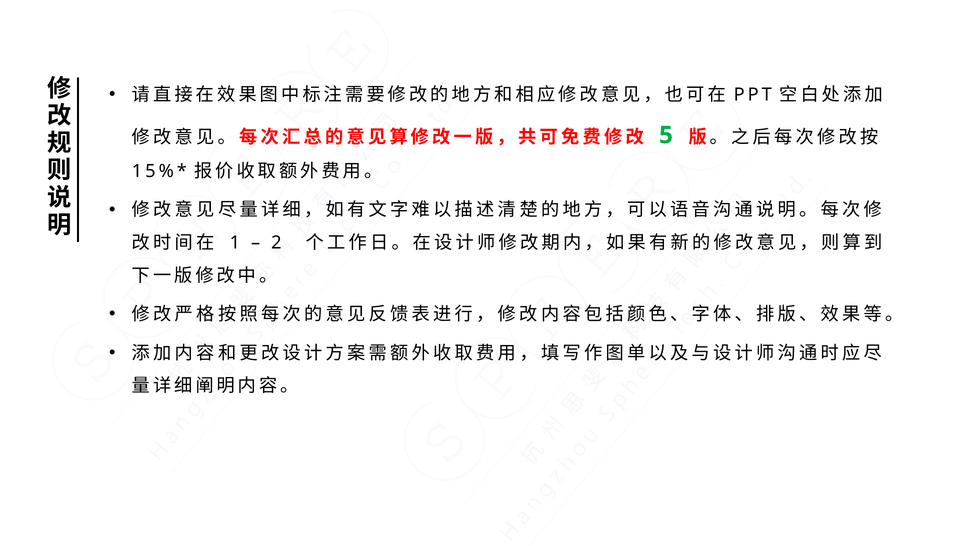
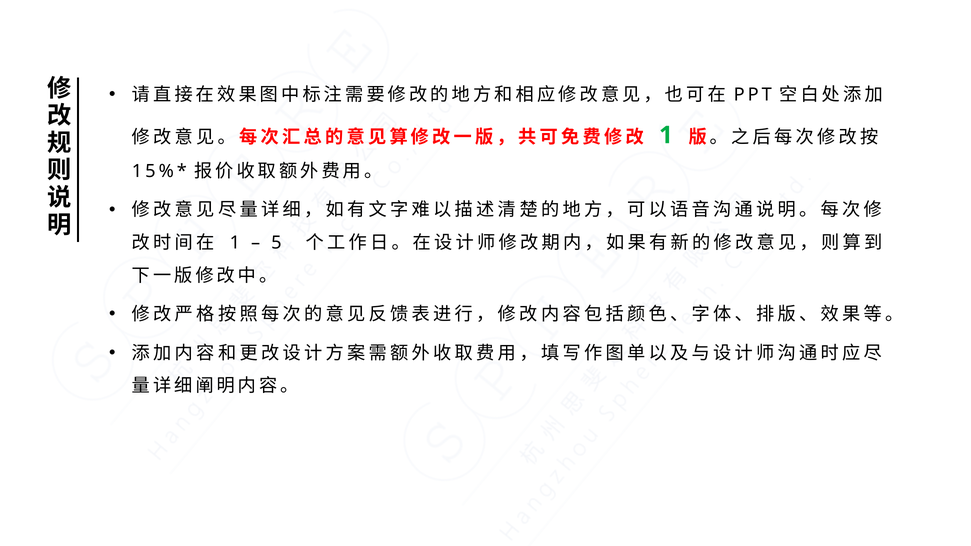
5 at (666, 135): 5 -> 1
2: 2 -> 5
